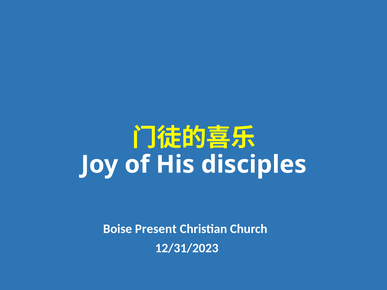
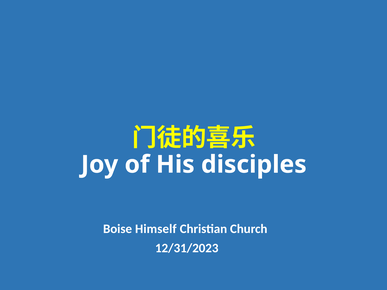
Present: Present -> Himself
